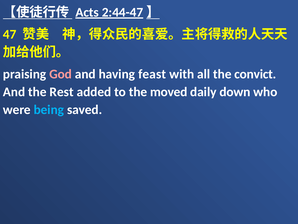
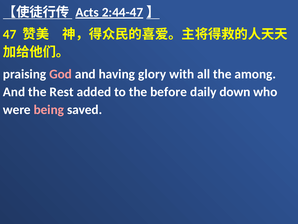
feast: feast -> glory
convict: convict -> among
moved: moved -> before
being colour: light blue -> pink
